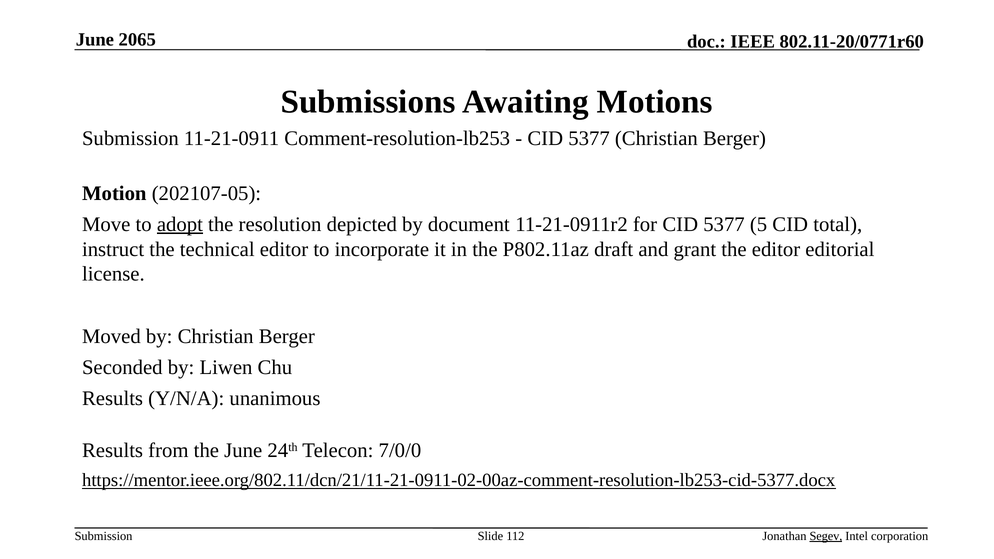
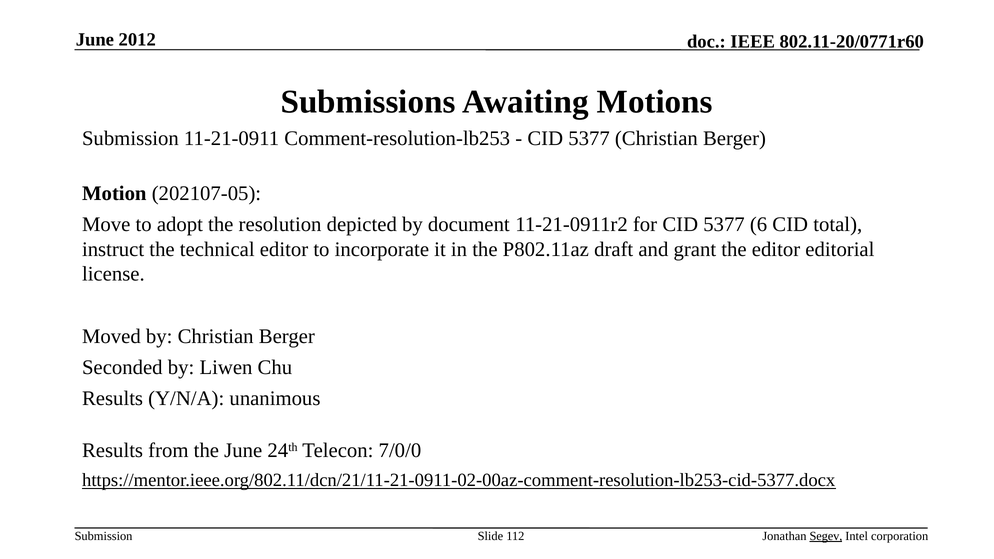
2065: 2065 -> 2012
adopt underline: present -> none
5: 5 -> 6
